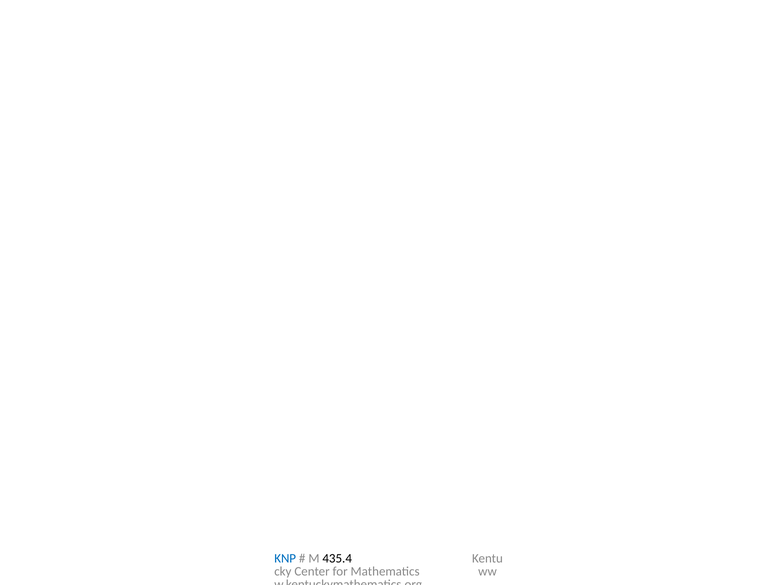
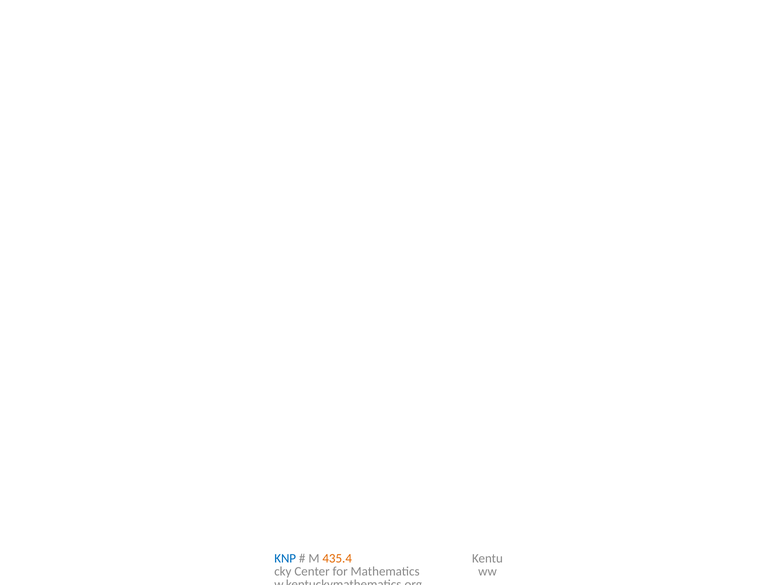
435.4 colour: black -> orange
